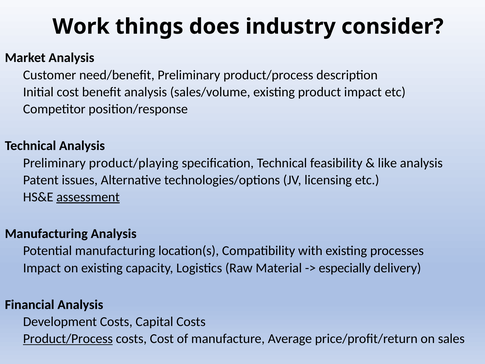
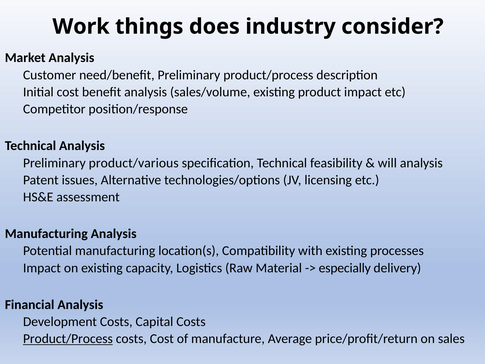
product/playing: product/playing -> product/various
like: like -> will
assessment underline: present -> none
